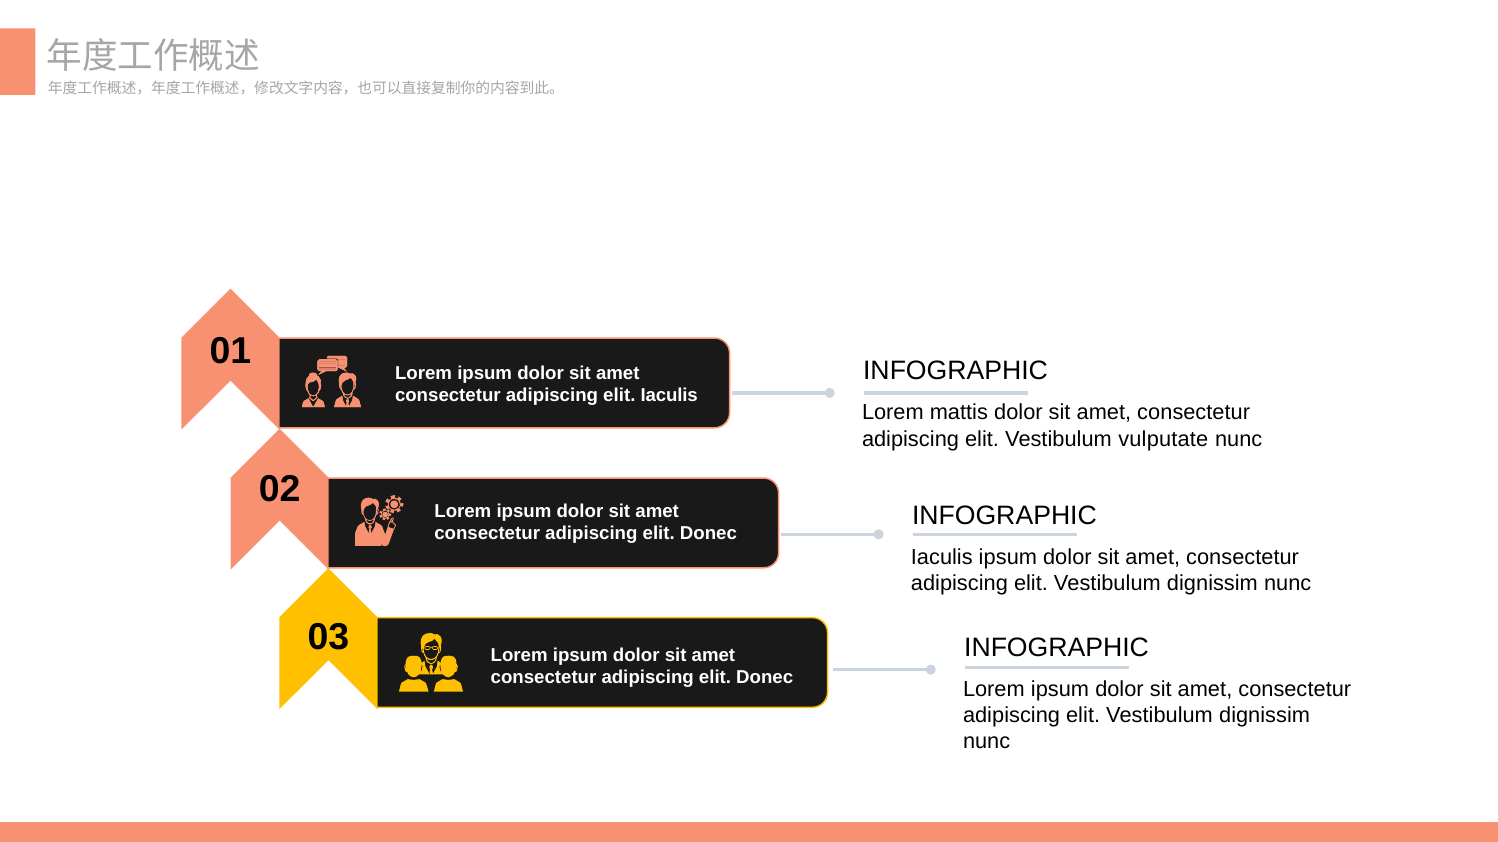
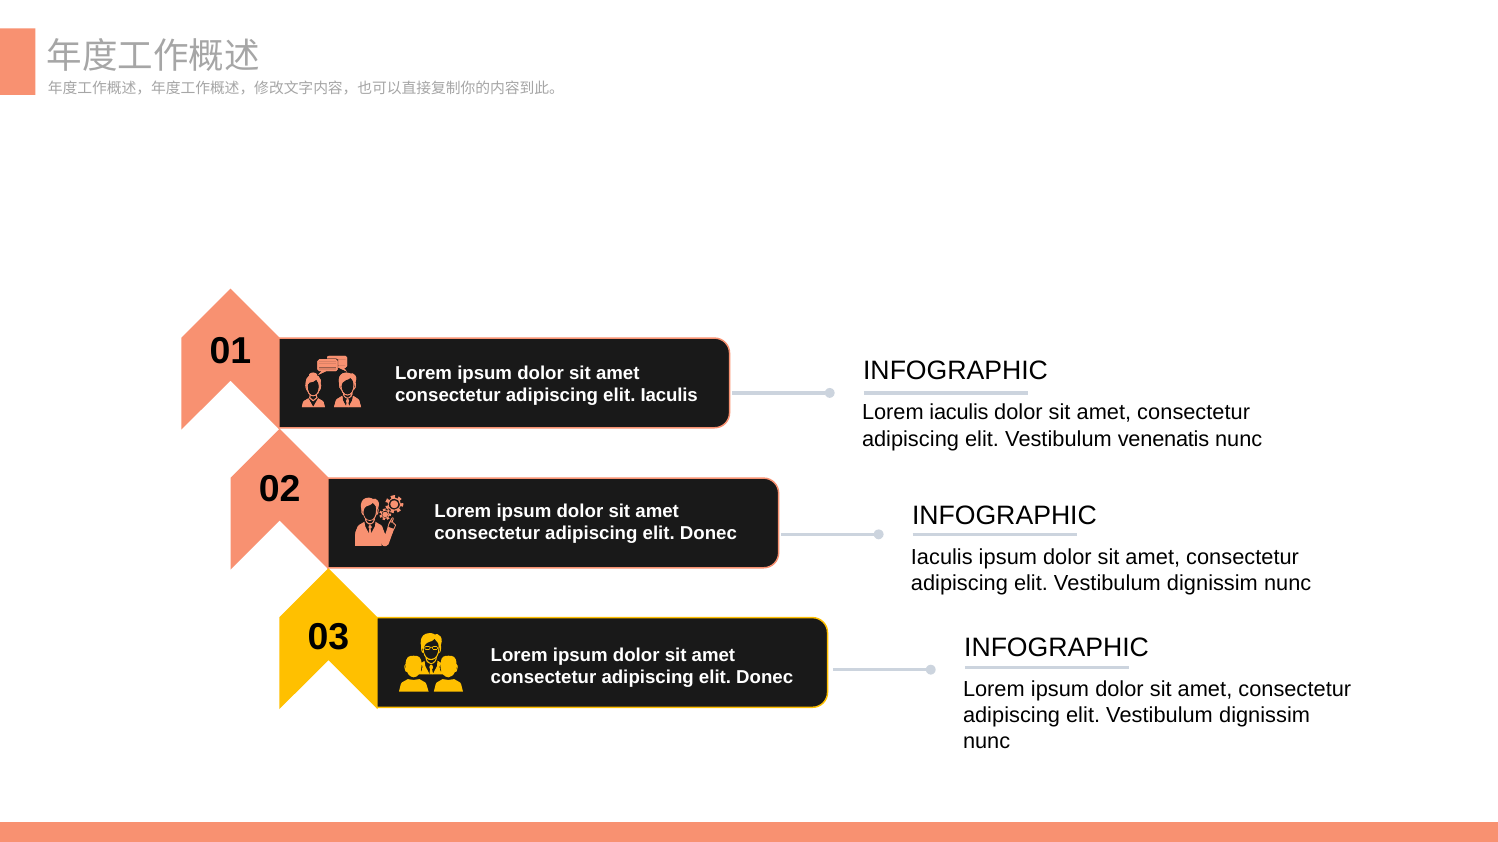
Lorem mattis: mattis -> iaculis
vulputate: vulputate -> venenatis
